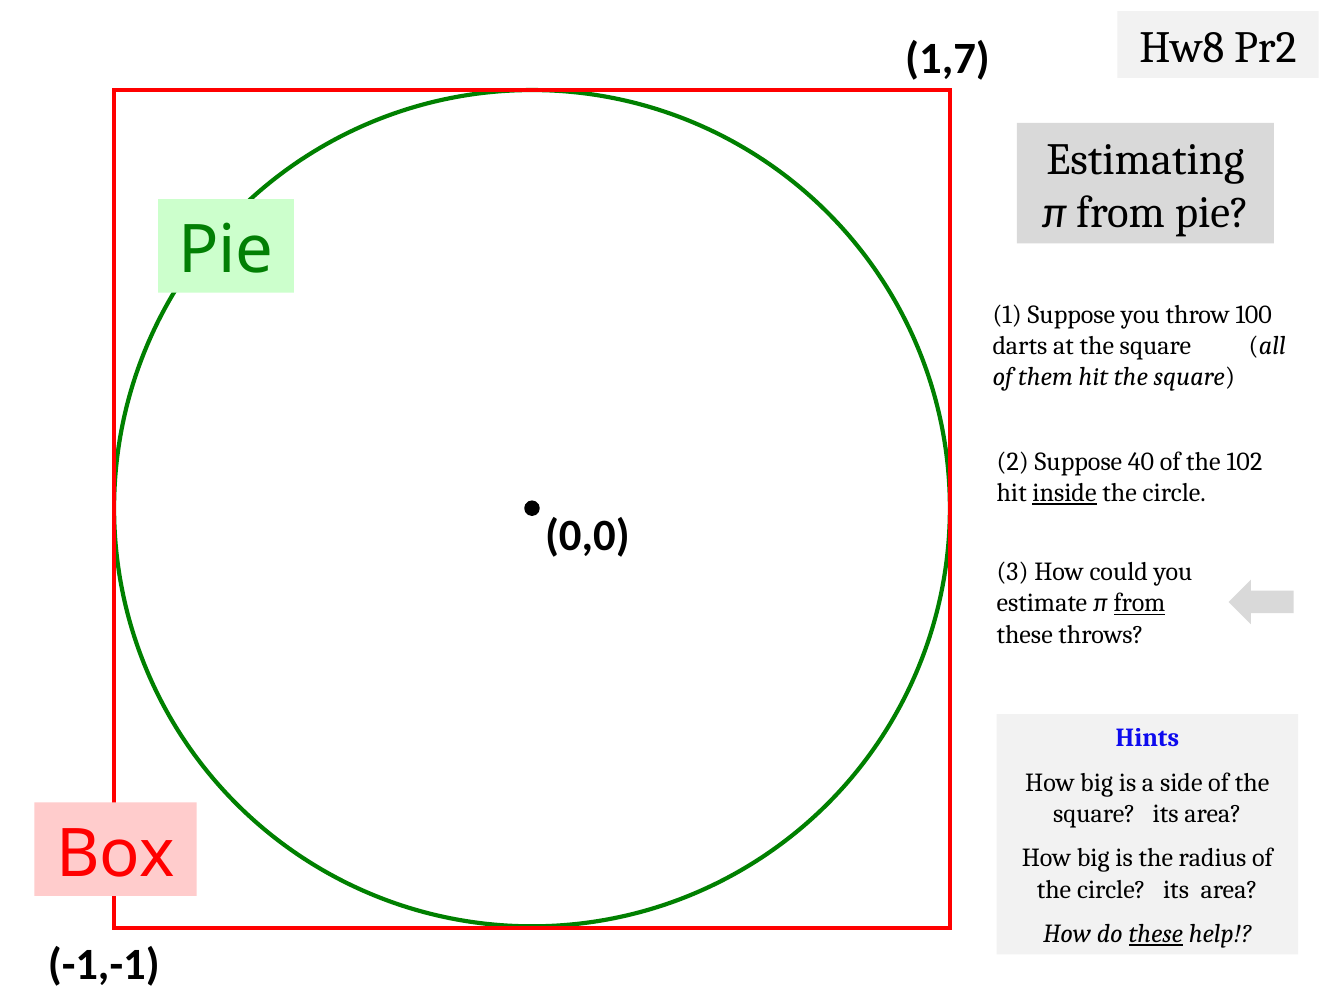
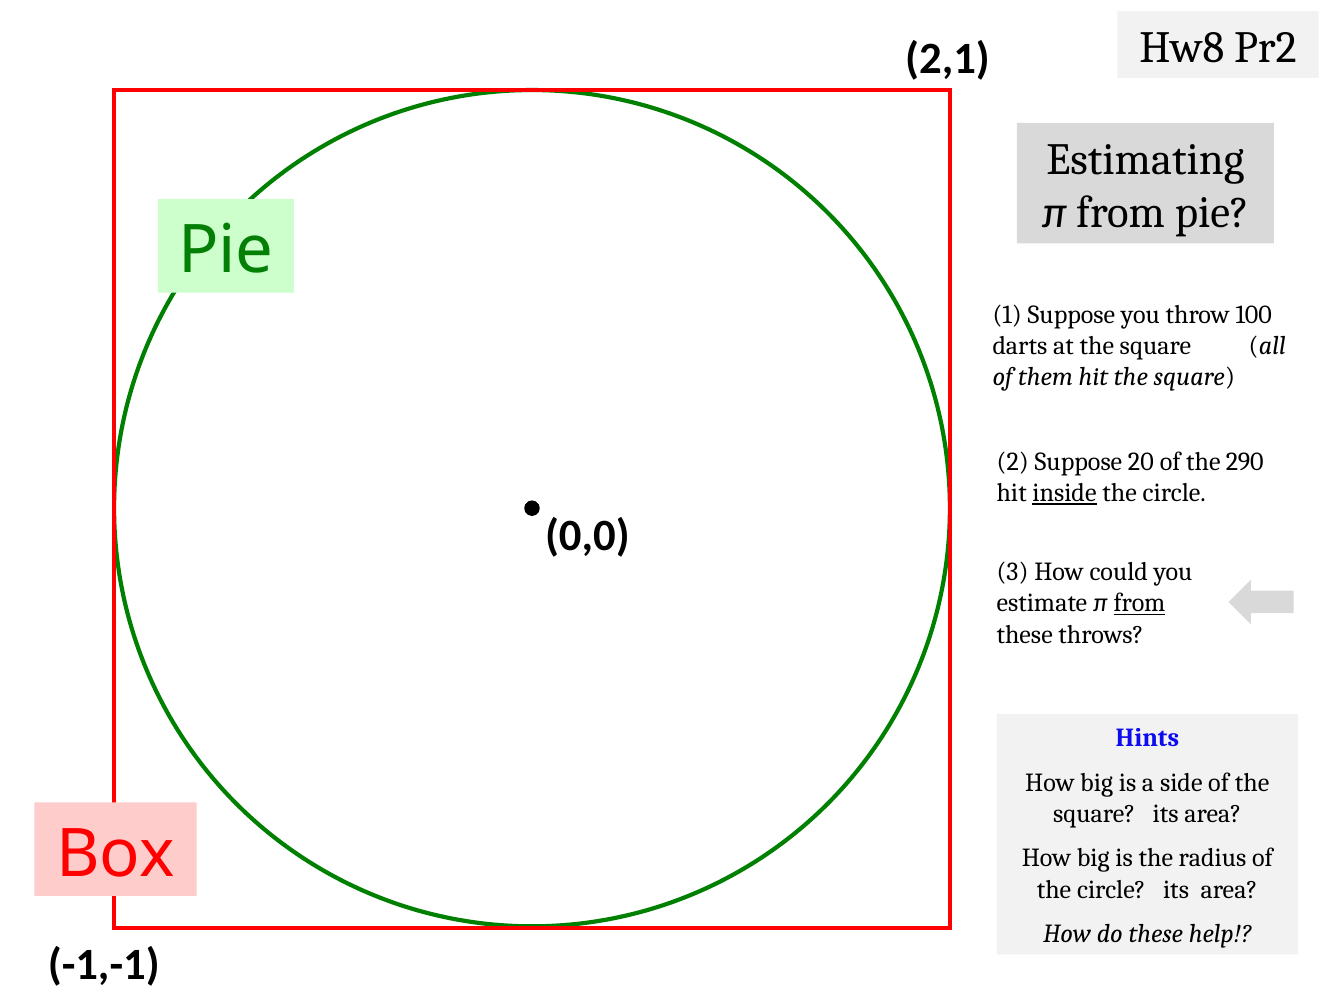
1,7: 1,7 -> 2,1
40: 40 -> 20
102: 102 -> 290
these at (1156, 934) underline: present -> none
